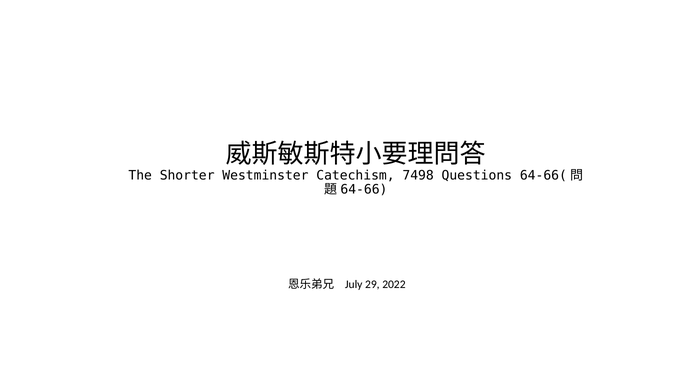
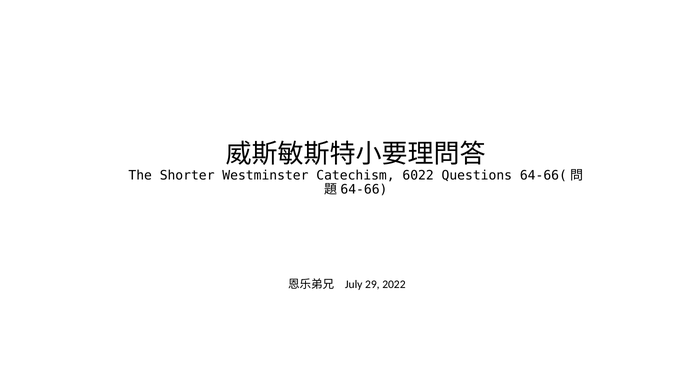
7498: 7498 -> 6022
